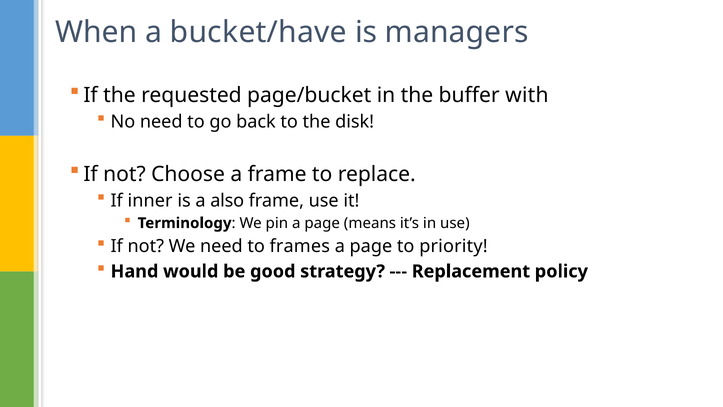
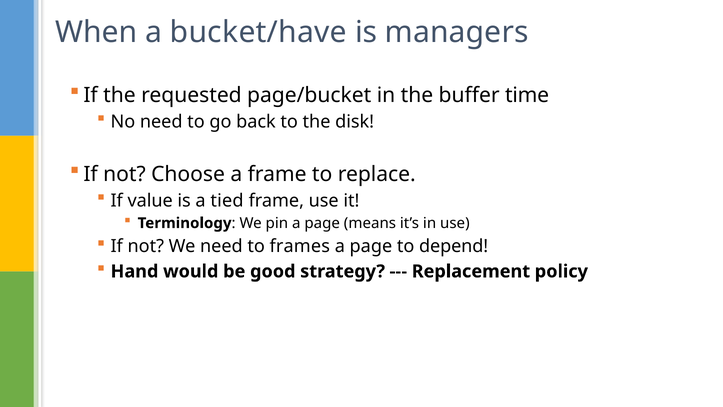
with: with -> time
inner: inner -> value
also: also -> tied
priority: priority -> depend
